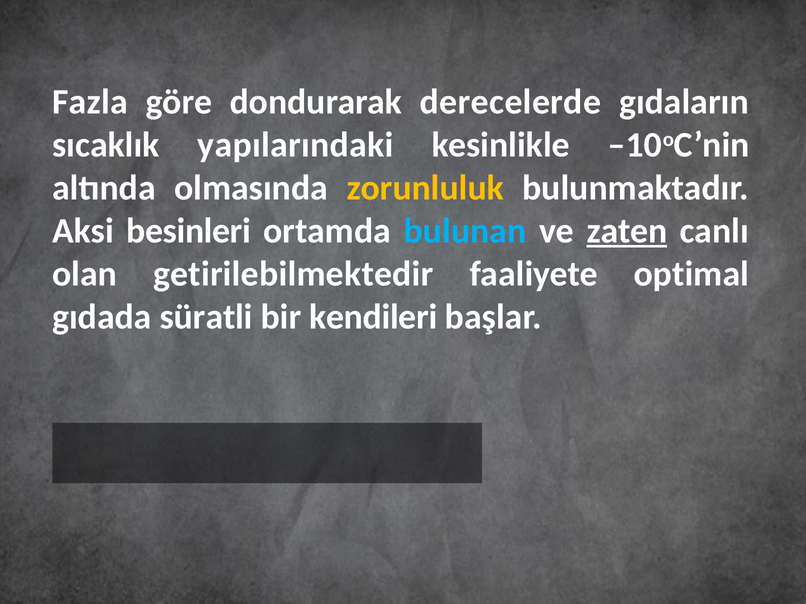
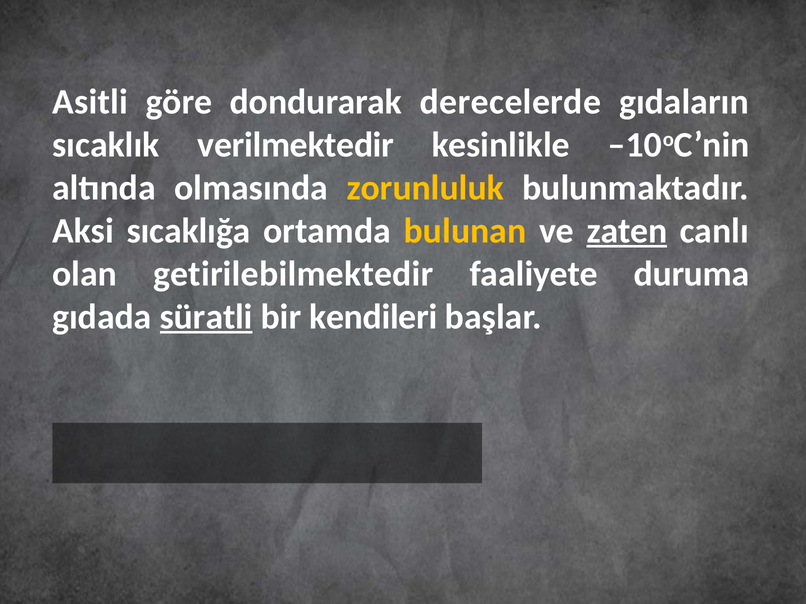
Fazla: Fazla -> Asitli
yapılarındaki: yapılarındaki -> verilmektedir
besinleri: besinleri -> sıcaklığa
bulunan colour: light blue -> yellow
optimal: optimal -> duruma
süratli underline: none -> present
